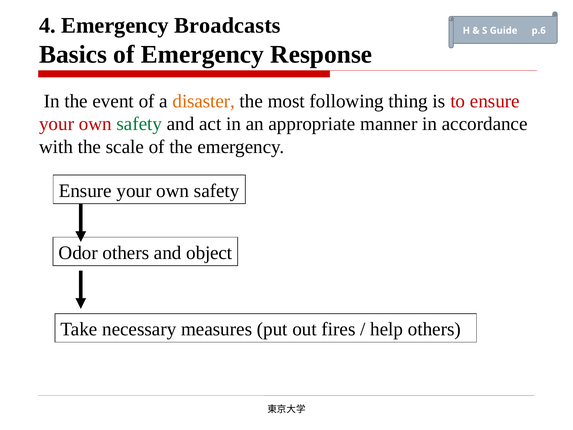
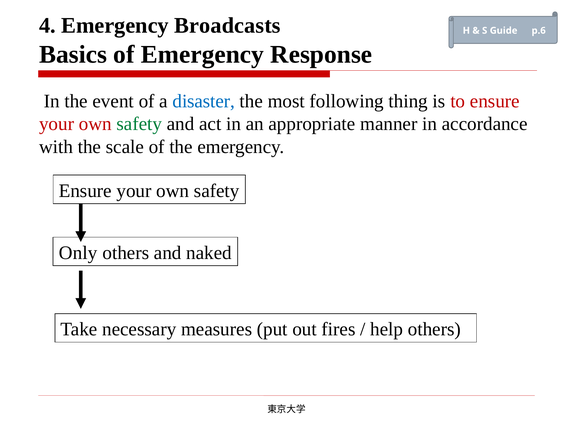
disaster colour: orange -> blue
Odor: Odor -> Only
object: object -> naked
